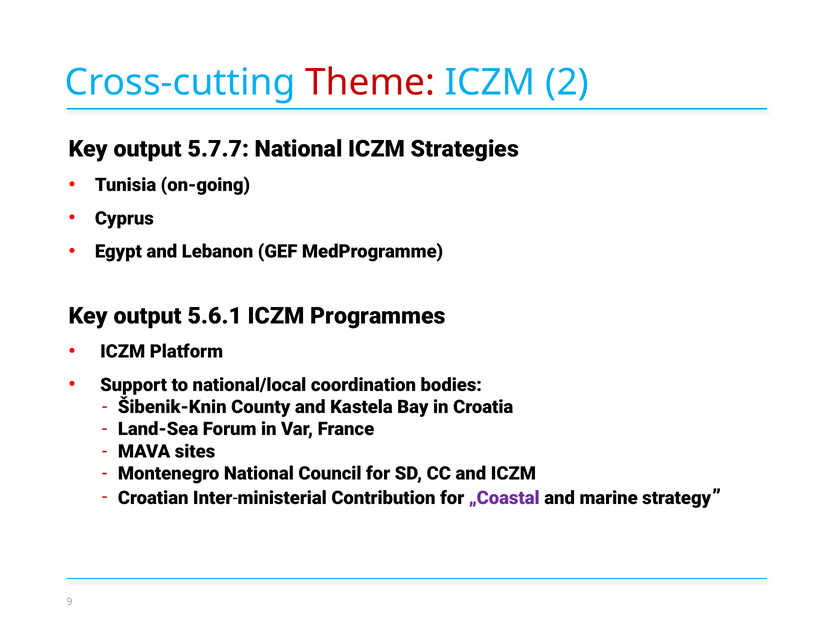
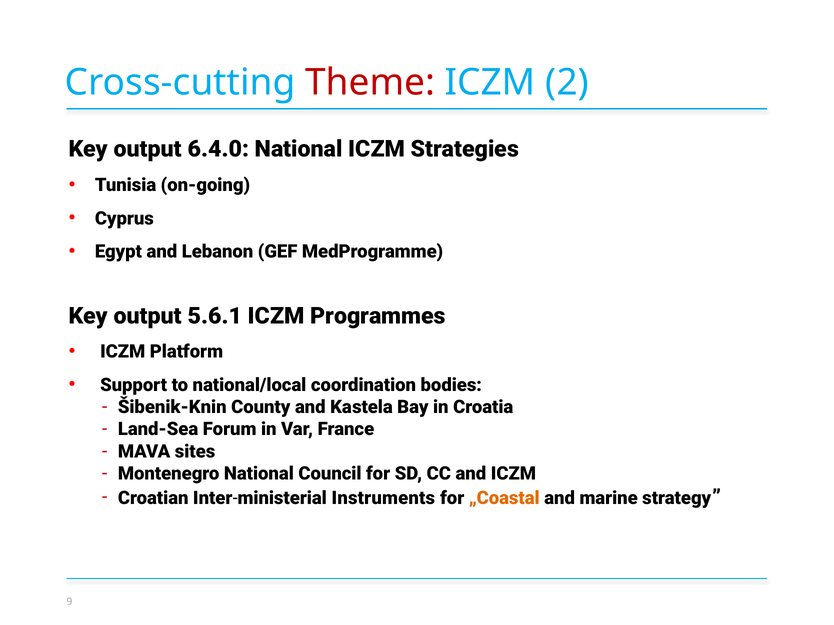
5.7.7: 5.7.7 -> 6.4.0
Contribution: Contribution -> Instruments
„Coastal colour: purple -> orange
